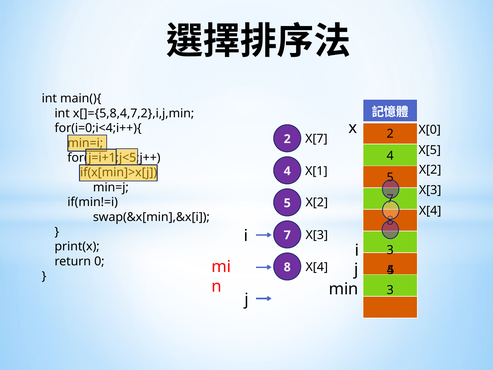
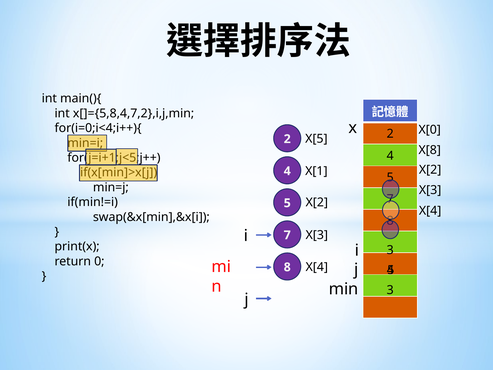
X[7: X[7 -> X[5
X[5: X[5 -> X[8
